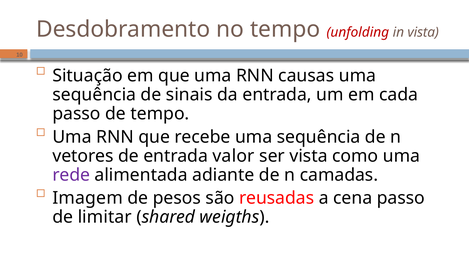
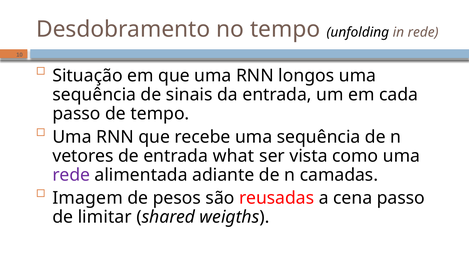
unfolding colour: red -> black
in vista: vista -> rede
causas: causas -> longos
valor: valor -> what
